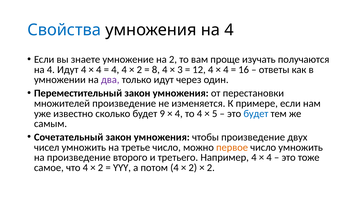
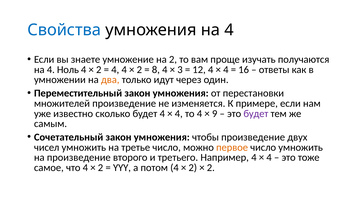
4 Идут: Идут -> Ноль
4 at (99, 70): 4 -> 2
два colour: purple -> orange
будет 9: 9 -> 4
5: 5 -> 9
будет at (256, 114) colour: blue -> purple
